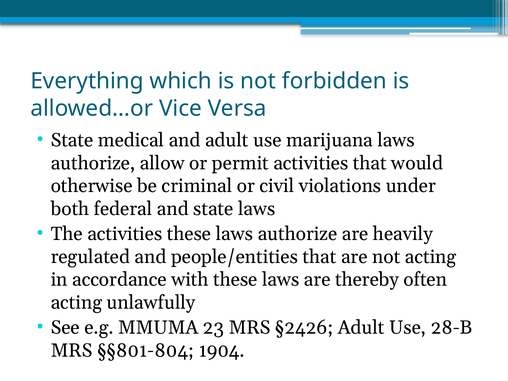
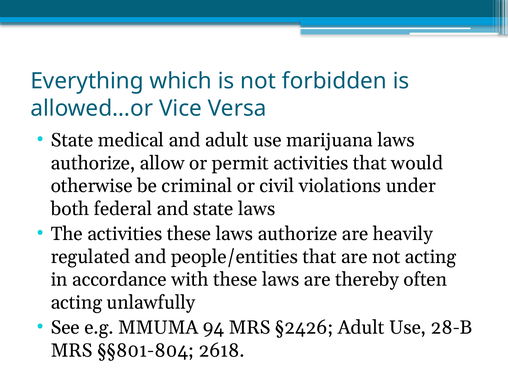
23: 23 -> 94
1904: 1904 -> 2618
